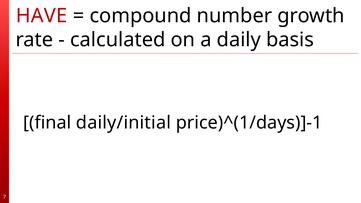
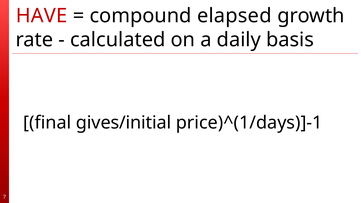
number: number -> elapsed
daily/initial: daily/initial -> gives/initial
